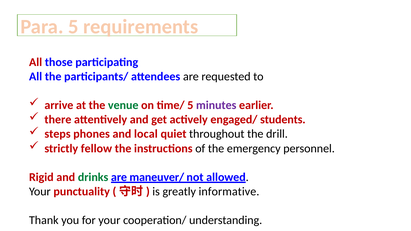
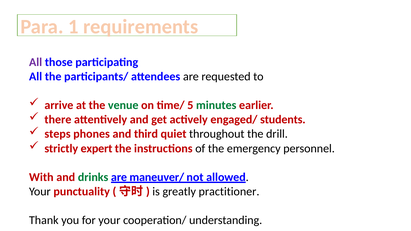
Para 5: 5 -> 1
All at (36, 62) colour: red -> purple
minutes colour: purple -> green
local: local -> third
fellow: fellow -> expert
Rigid: Rigid -> With
informative: informative -> practitioner
